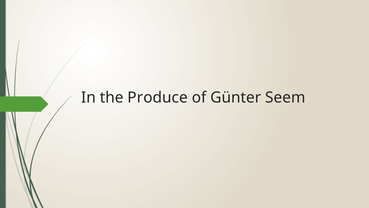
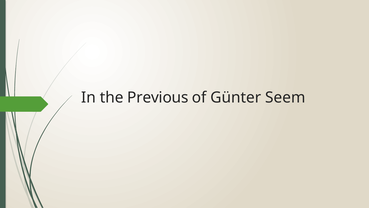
Produce: Produce -> Previous
